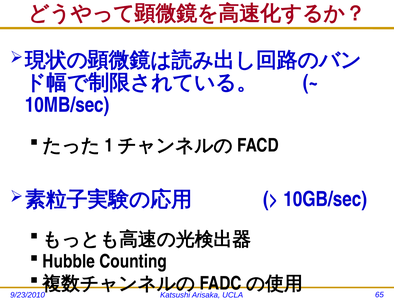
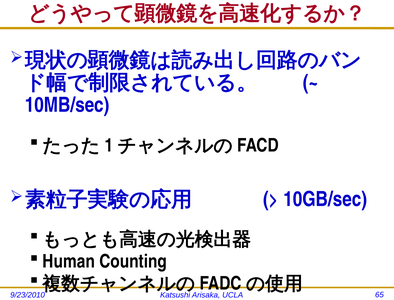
Hubble: Hubble -> Human
